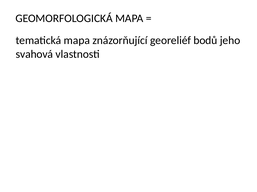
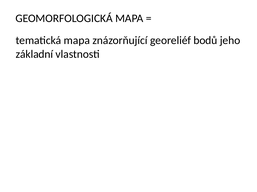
svahová: svahová -> základní
